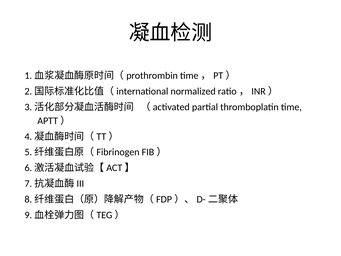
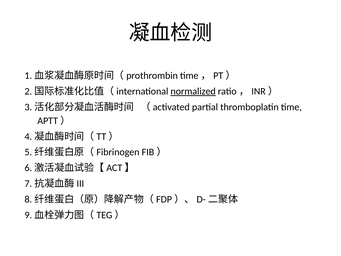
normalized underline: none -> present
